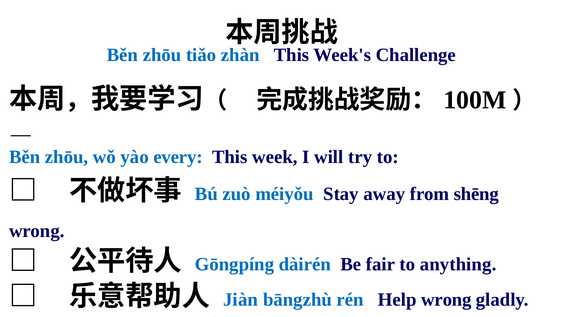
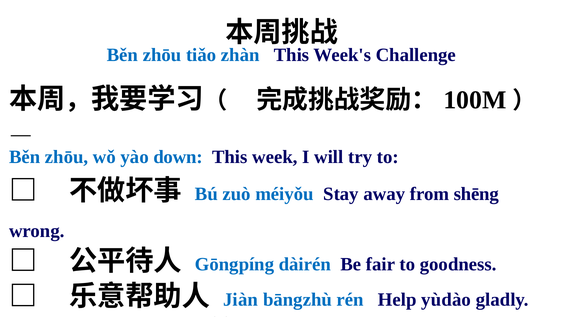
every: every -> down
anything: anything -> goodness
Help wrong: wrong -> yùdào
